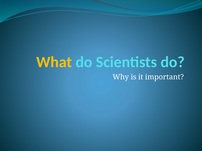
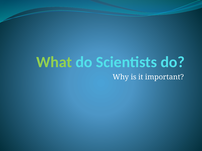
What colour: yellow -> light green
